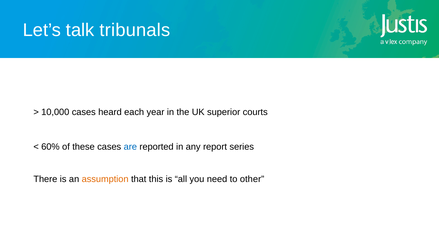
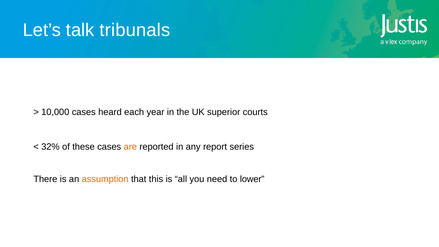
60%: 60% -> 32%
are colour: blue -> orange
other: other -> lower
